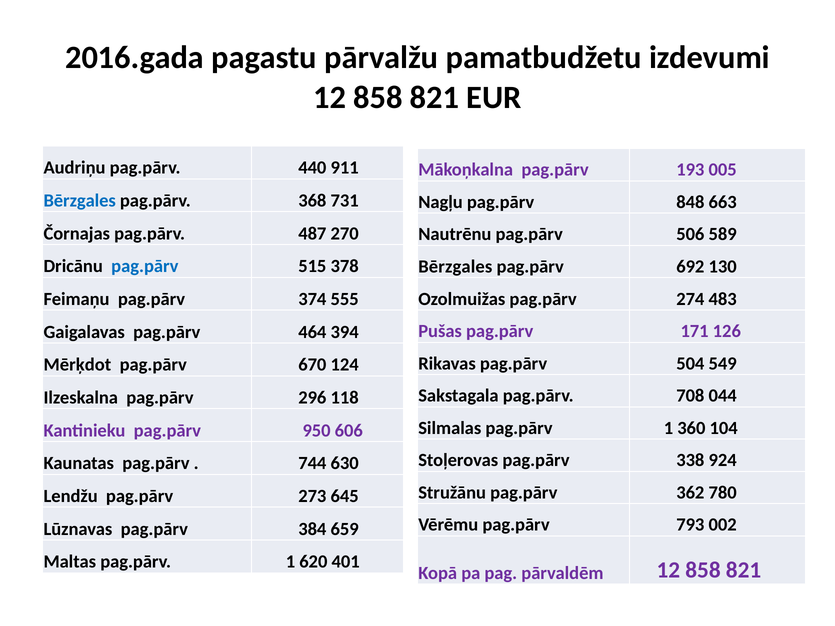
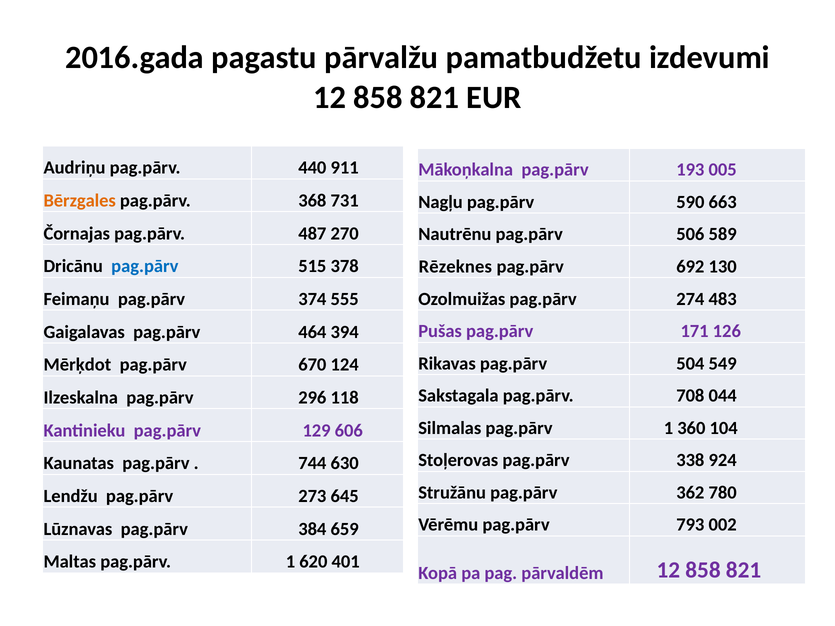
Bērzgales at (80, 201) colour: blue -> orange
848: 848 -> 590
Bērzgales at (455, 267): Bērzgales -> Rēzeknes
950: 950 -> 129
